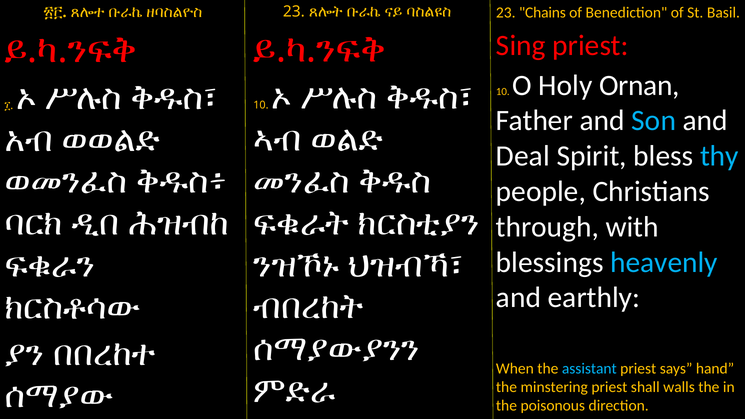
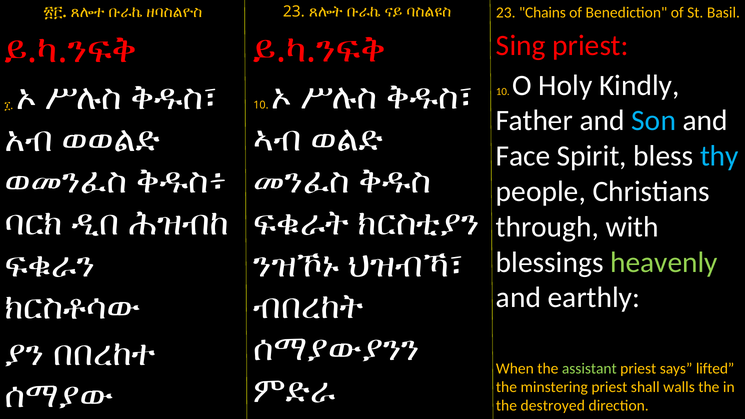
Ornan: Ornan -> Kindly
Deal: Deal -> Face
heavenly colour: light blue -> light green
assistant colour: light blue -> light green
hand: hand -> lifted
poisonous: poisonous -> destroyed
